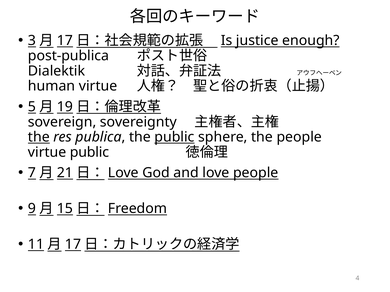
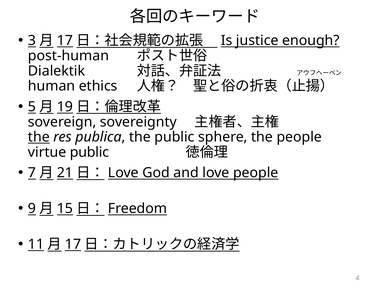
post-publica: post-publica -> post-human
human virtue: virtue -> ethics
public at (174, 137) underline: present -> none
